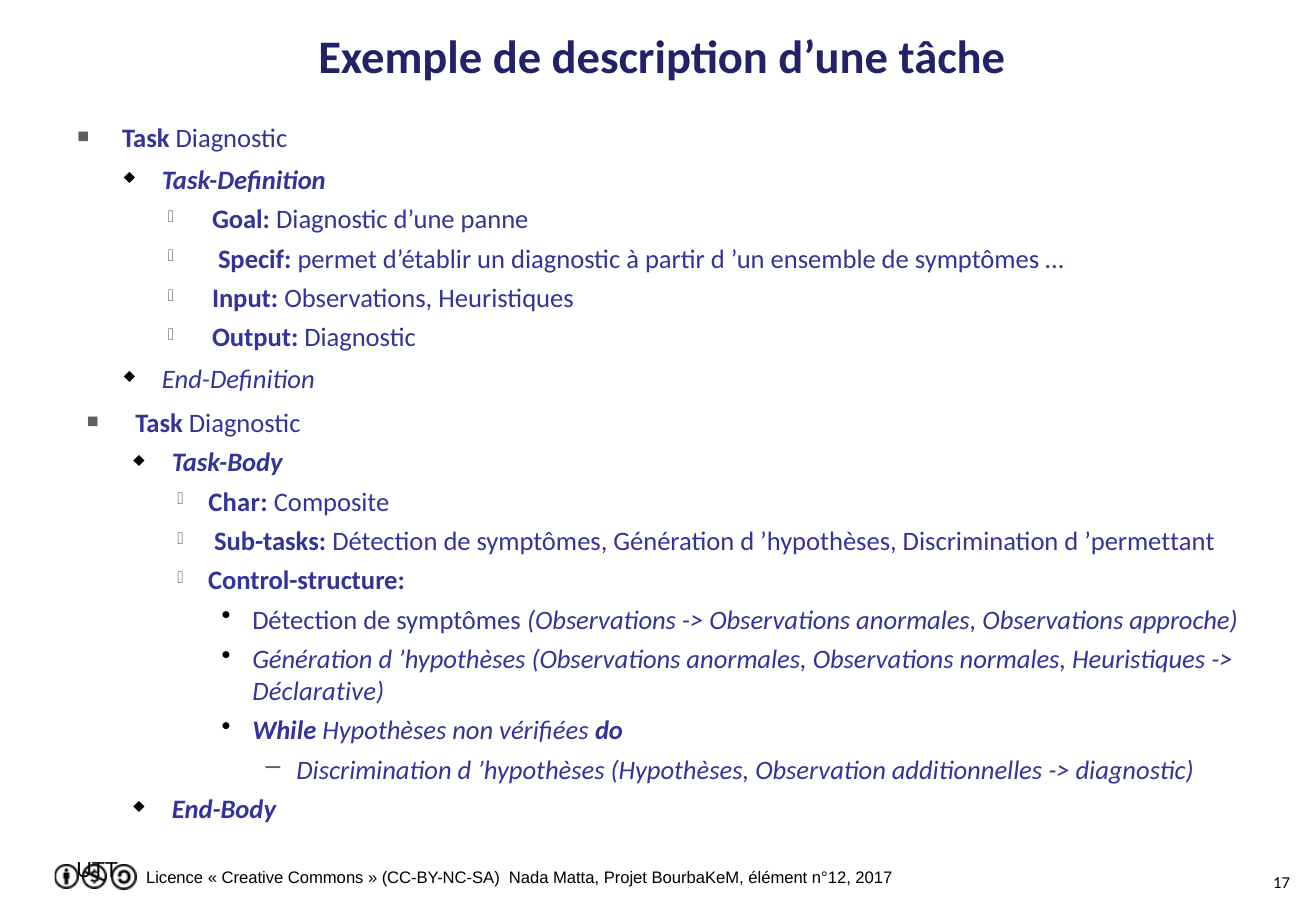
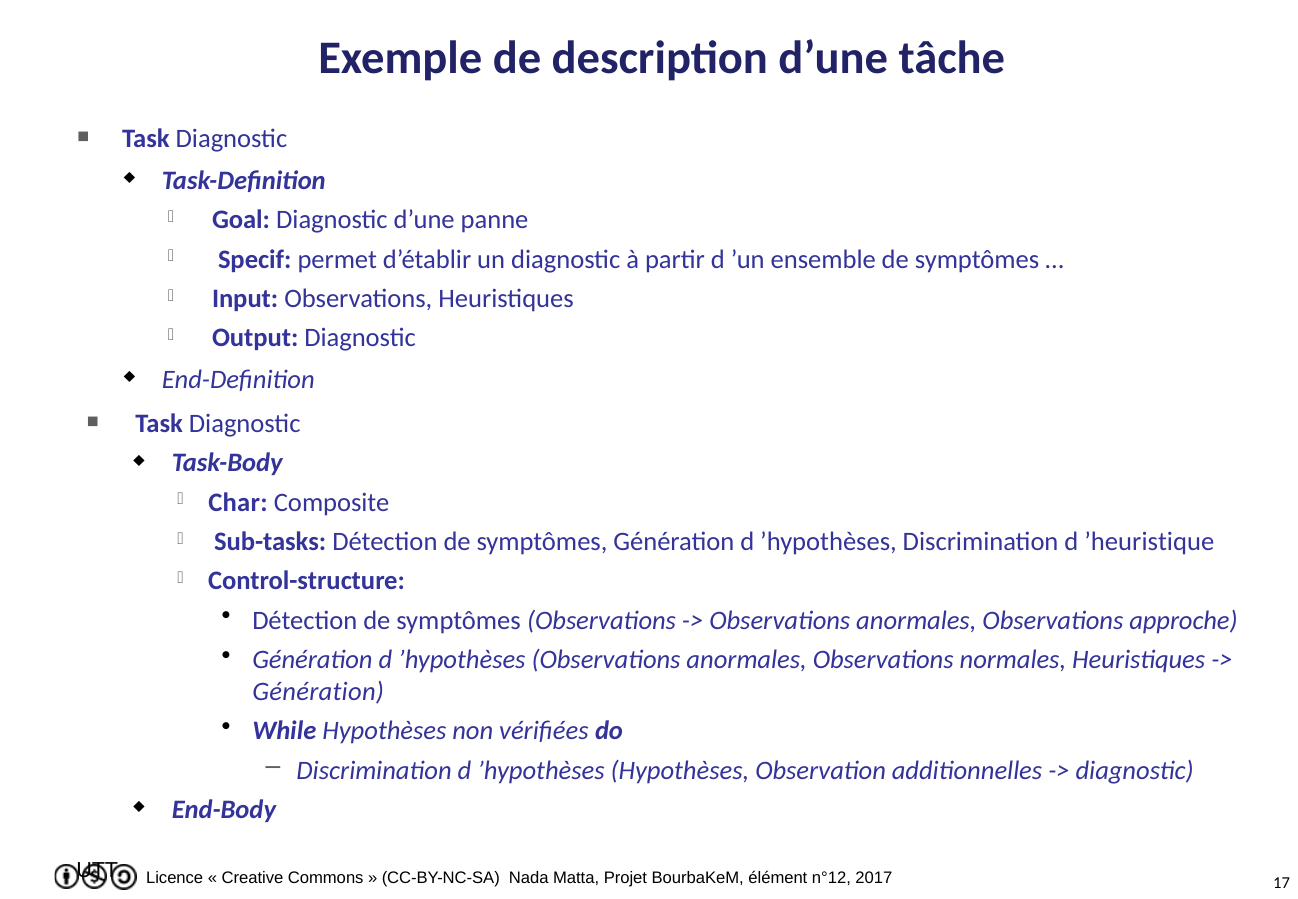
’permettant: ’permettant -> ’heuristique
Déclarative at (318, 691): Déclarative -> Génération
